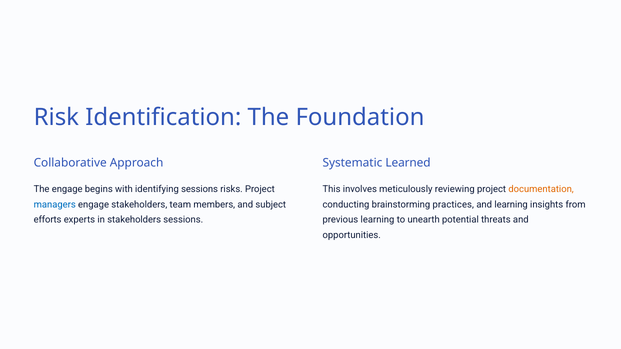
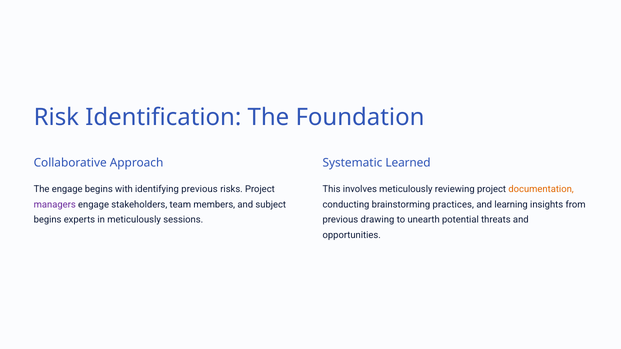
identifying sessions: sessions -> previous
managers colour: blue -> purple
efforts at (48, 220): efforts -> begins
in stakeholders: stakeholders -> meticulously
previous learning: learning -> drawing
